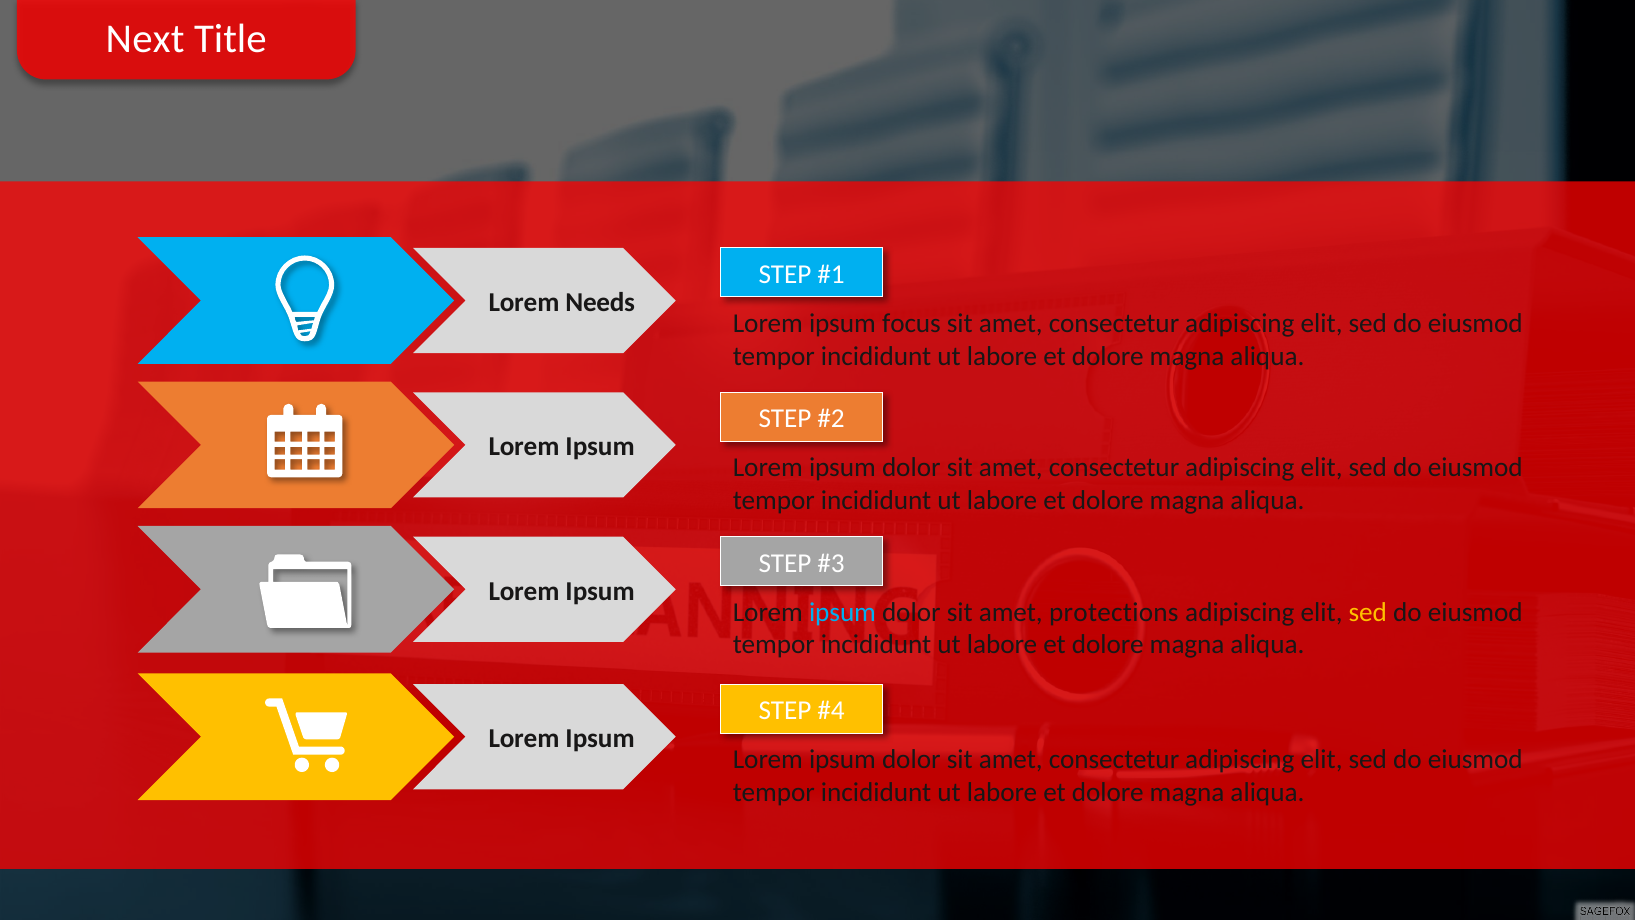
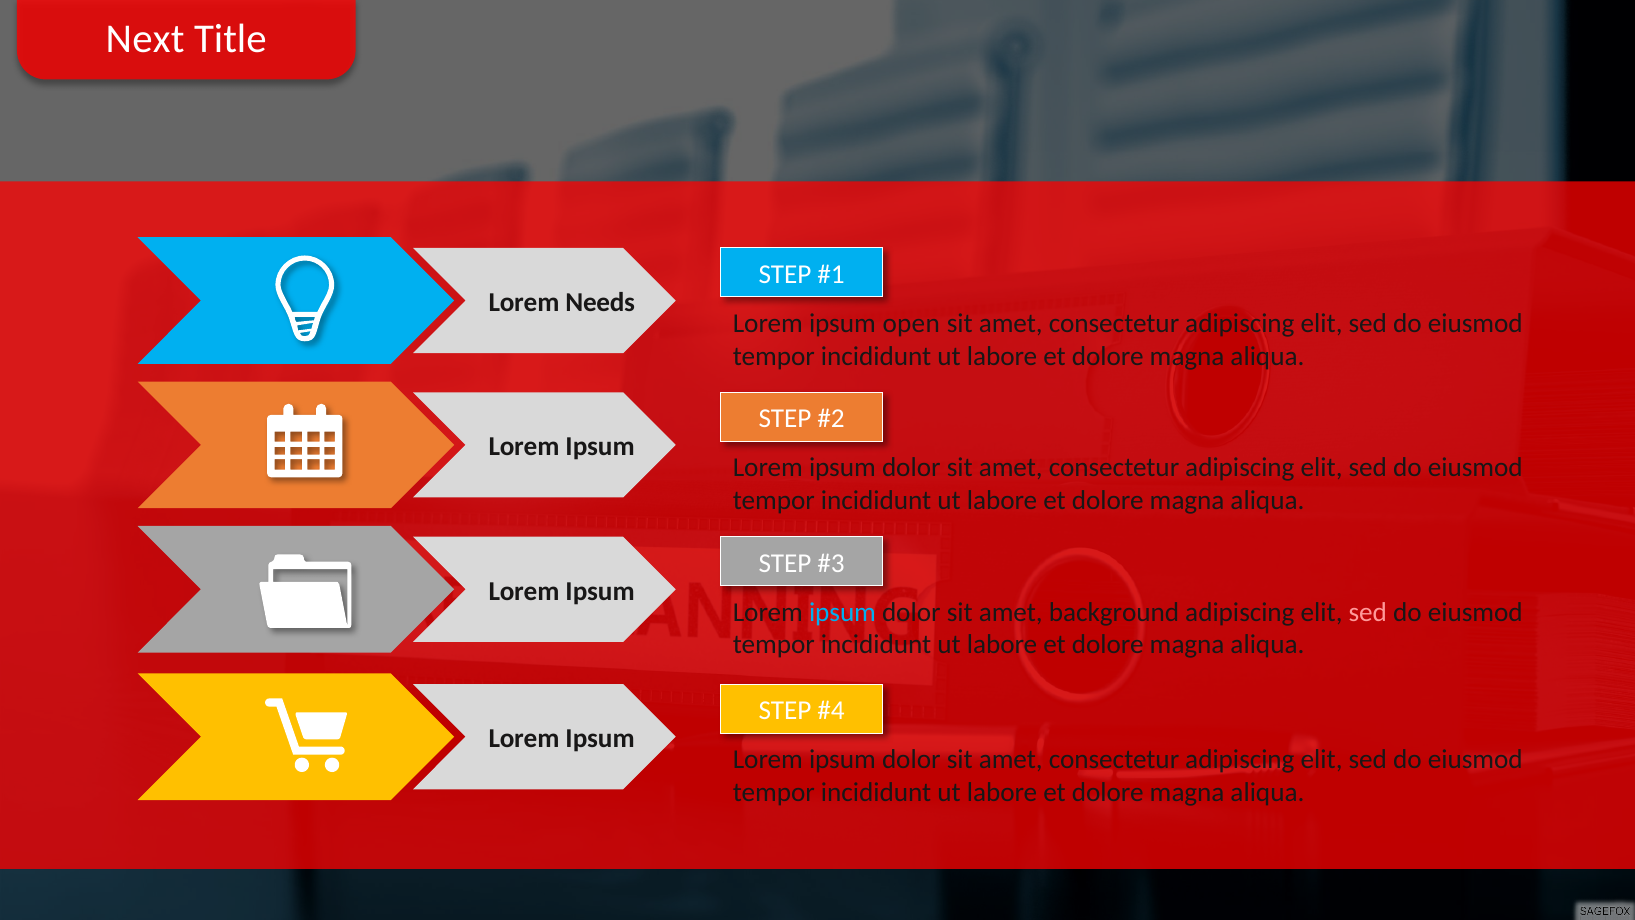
focus: focus -> open
protections: protections -> background
sed at (1368, 612) colour: yellow -> pink
